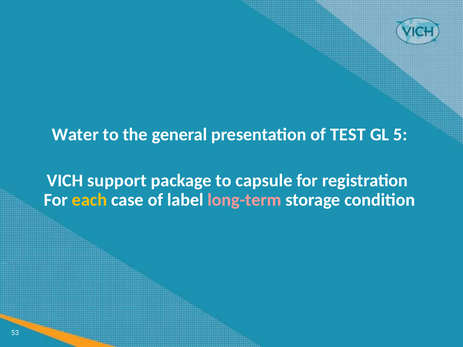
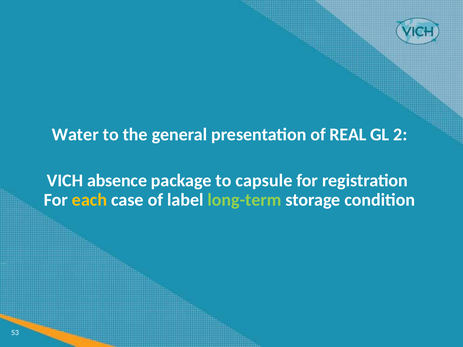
TEST: TEST -> REAL
5: 5 -> 2
support: support -> absence
long-term colour: pink -> light green
